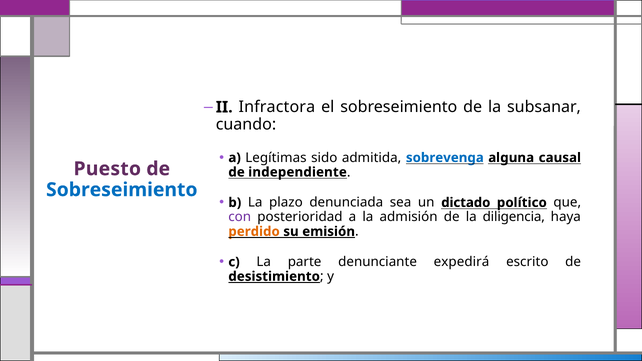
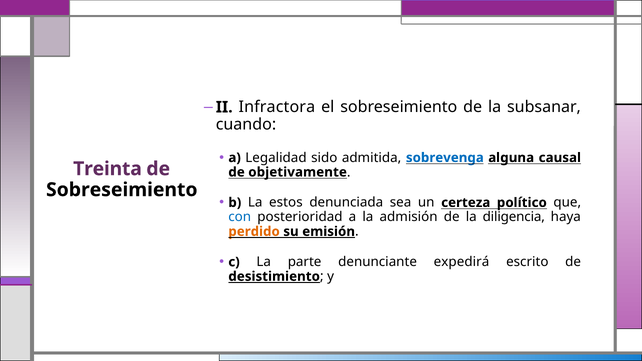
Legítimas: Legítimas -> Legalidad
Puesto: Puesto -> Treinta
independiente: independiente -> objetivamente
Sobreseimiento at (122, 190) colour: blue -> black
plazo: plazo -> estos
dictado: dictado -> certeza
con colour: purple -> blue
